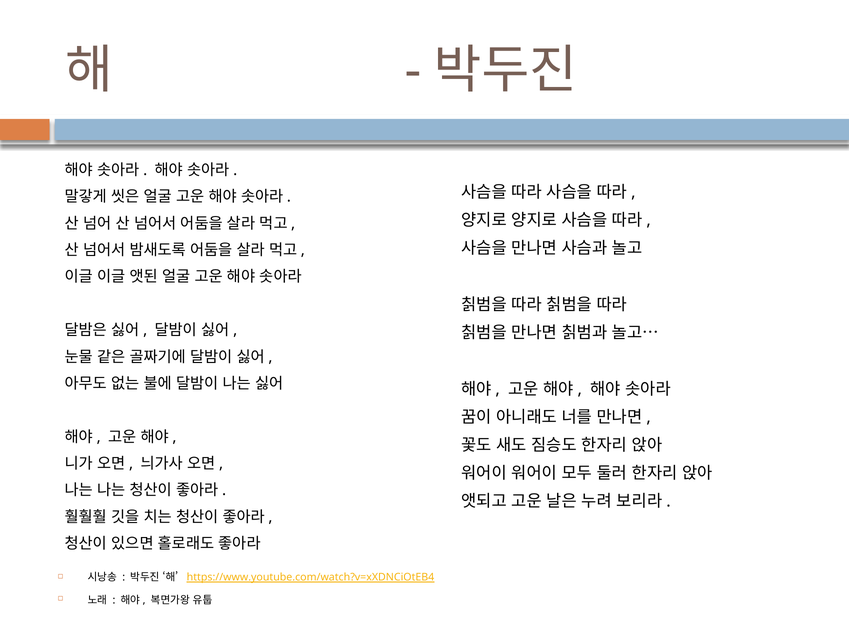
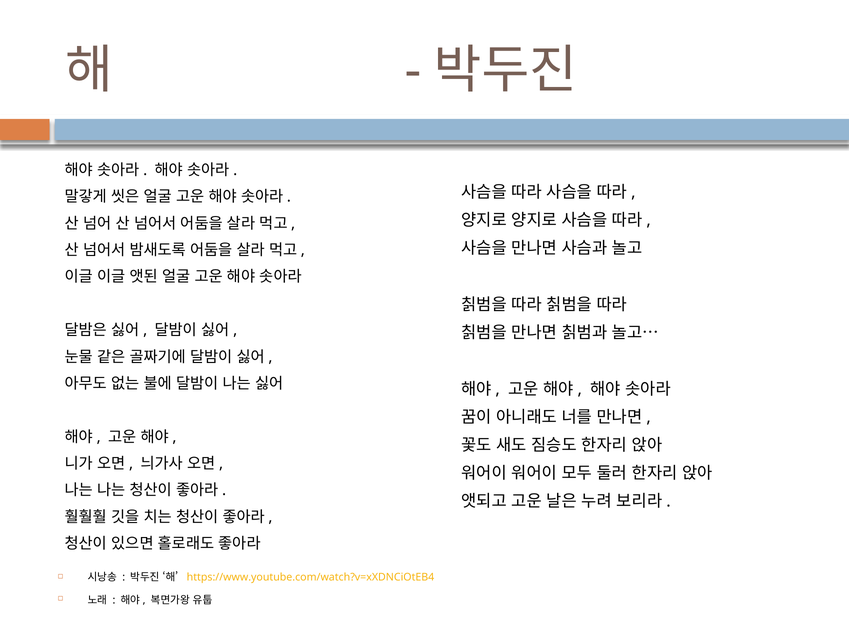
https://www.youtube.com/watch?v=xXDNCiOtEB4 underline: present -> none
